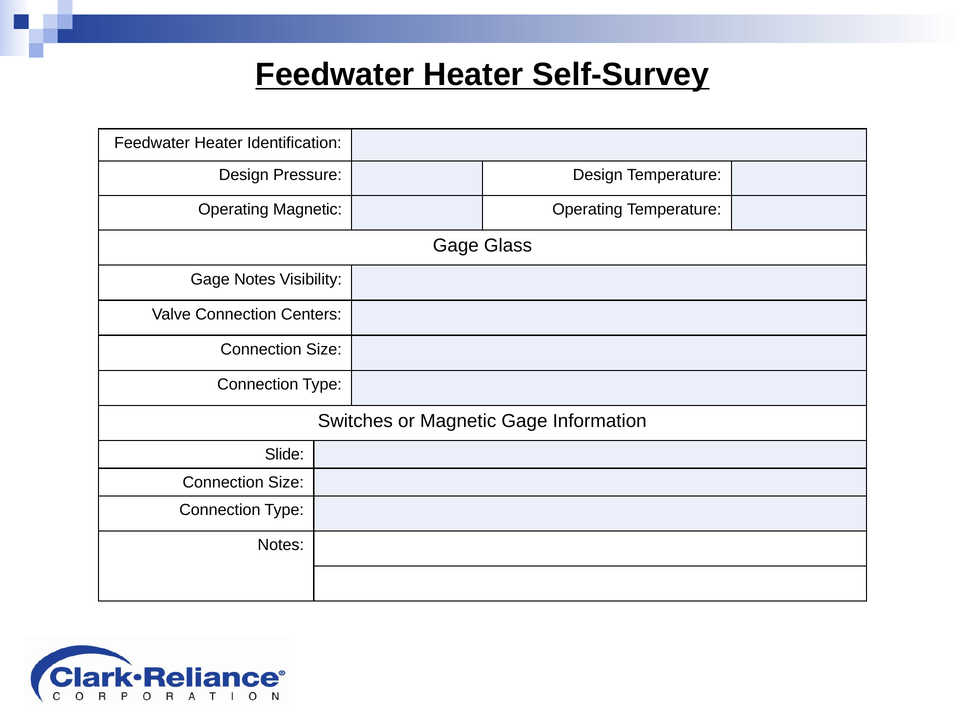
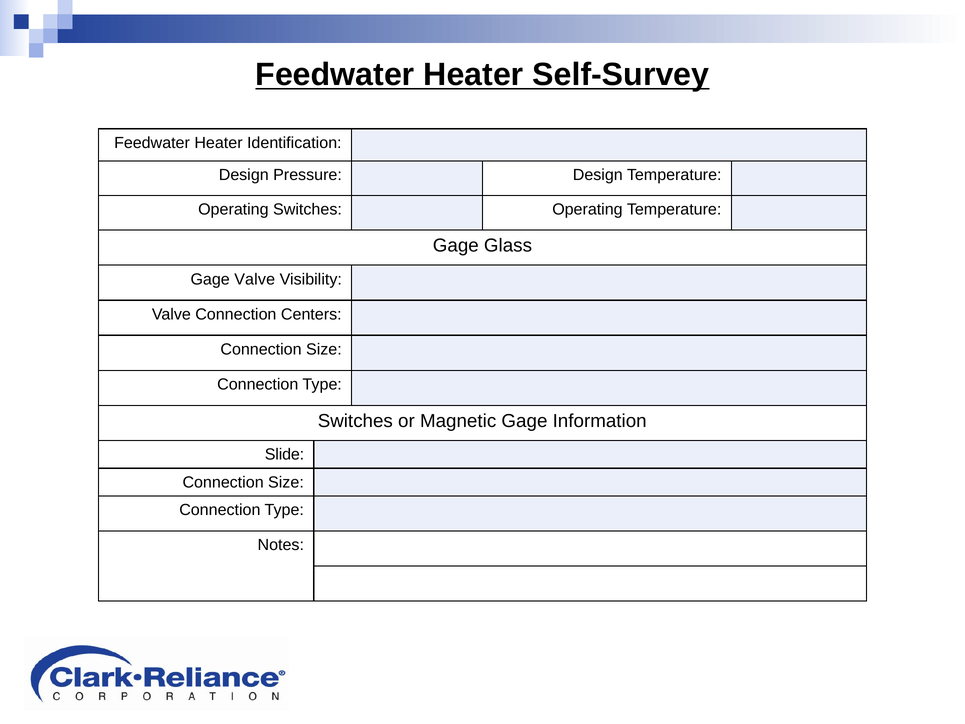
Operating Magnetic: Magnetic -> Switches
Gage Notes: Notes -> Valve
